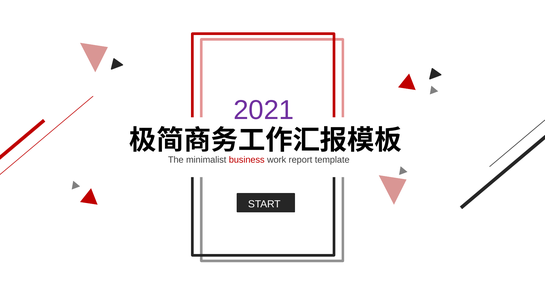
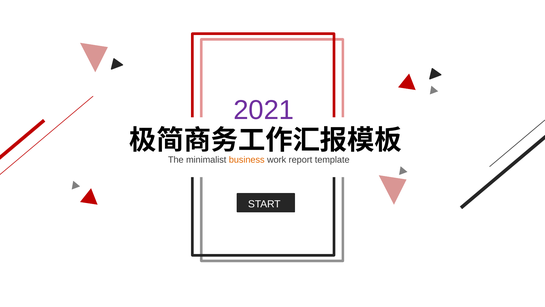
business colour: red -> orange
